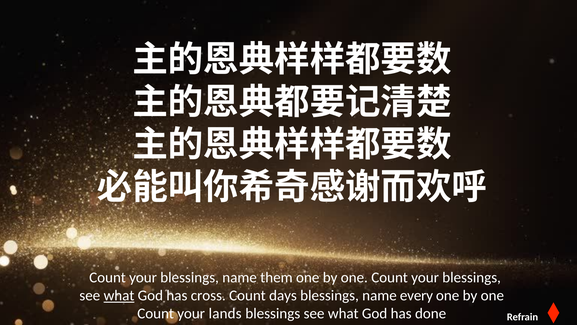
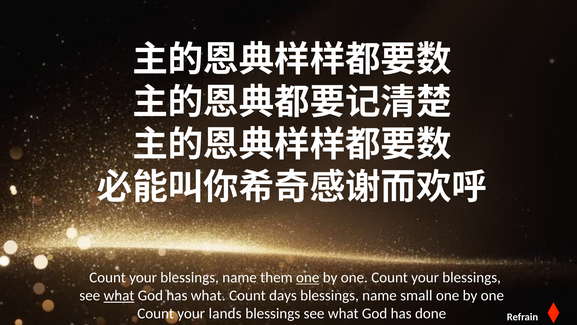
one at (308, 277) underline: none -> present
has cross: cross -> what
every: every -> small
